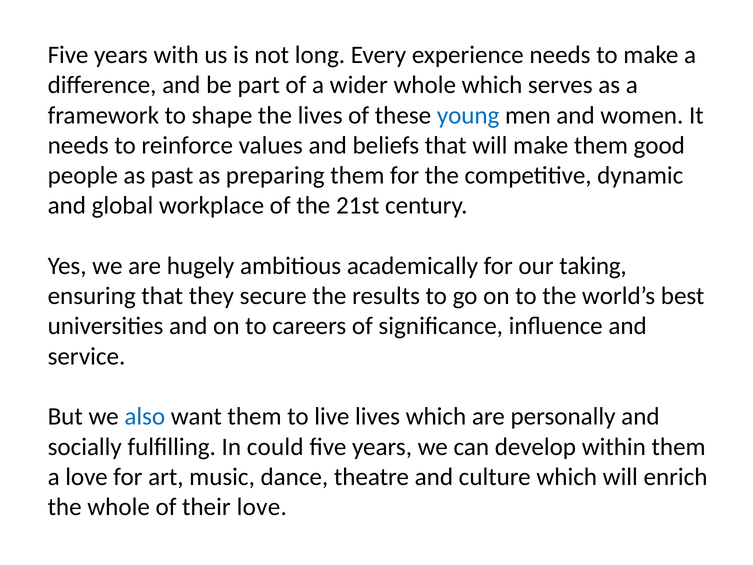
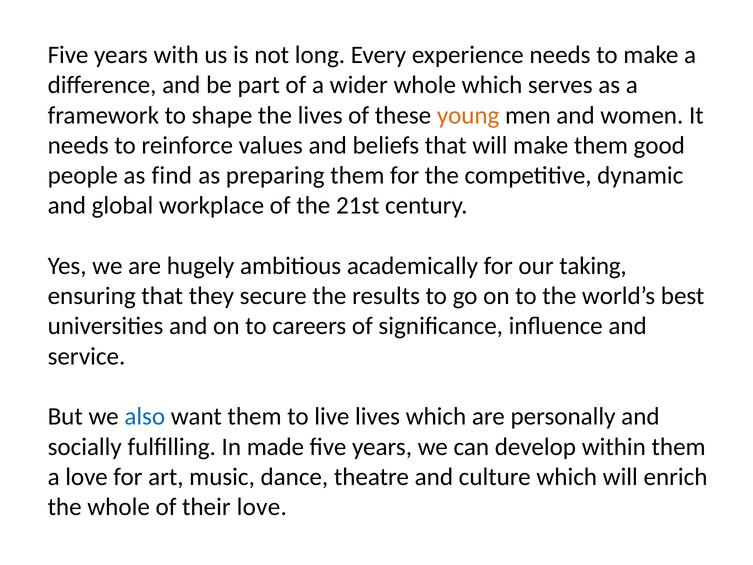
young colour: blue -> orange
past: past -> find
could: could -> made
